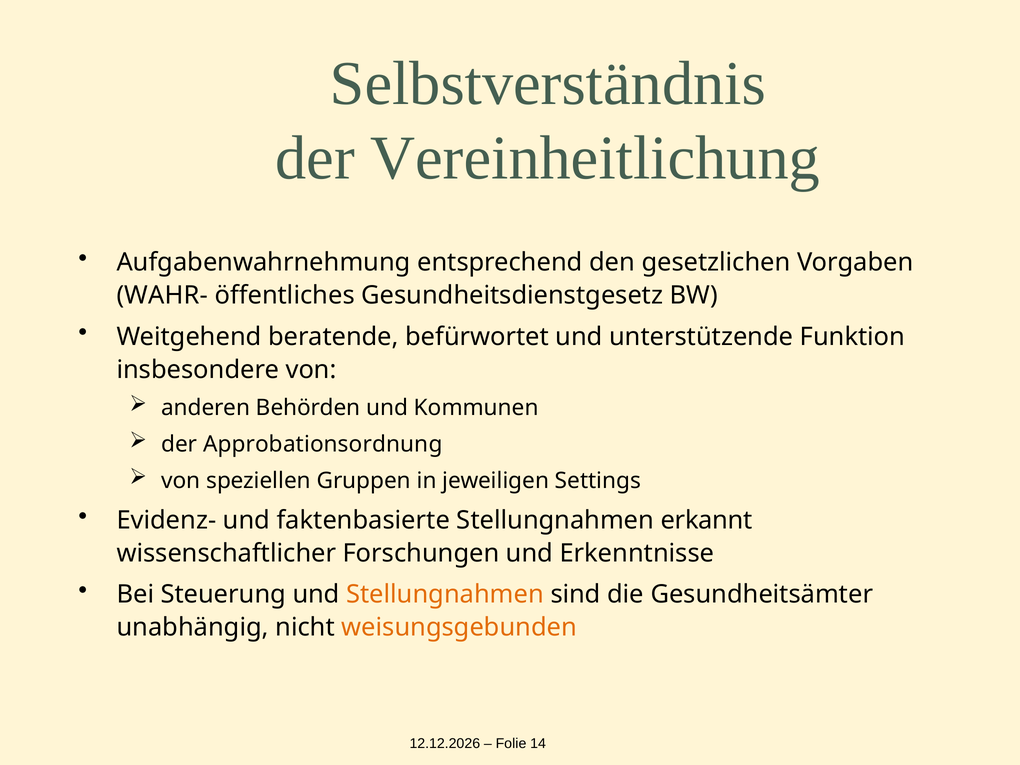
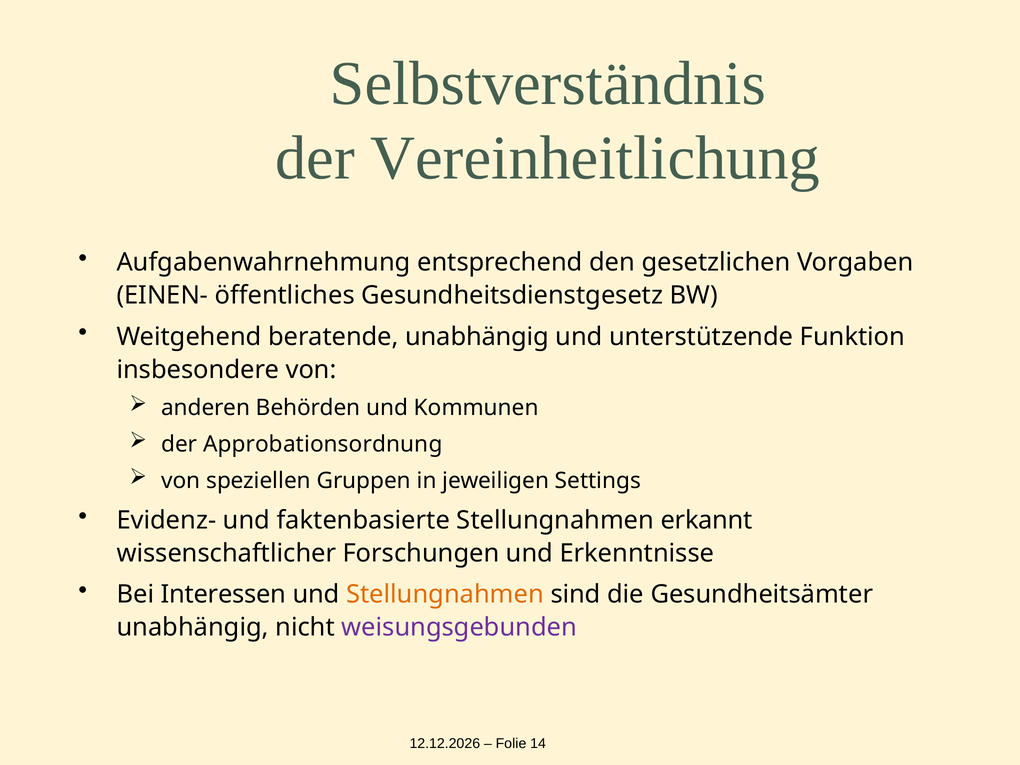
WAHR-: WAHR- -> EINEN-
beratende befürwortet: befürwortet -> unabhängig
Steuerung: Steuerung -> Interessen
weisungsgebunden colour: orange -> purple
